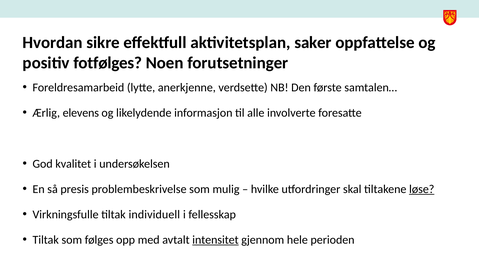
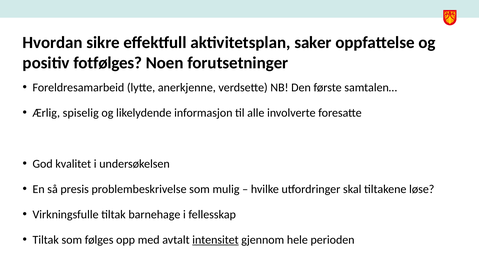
elevens: elevens -> spiselig
løse underline: present -> none
individuell: individuell -> barnehage
